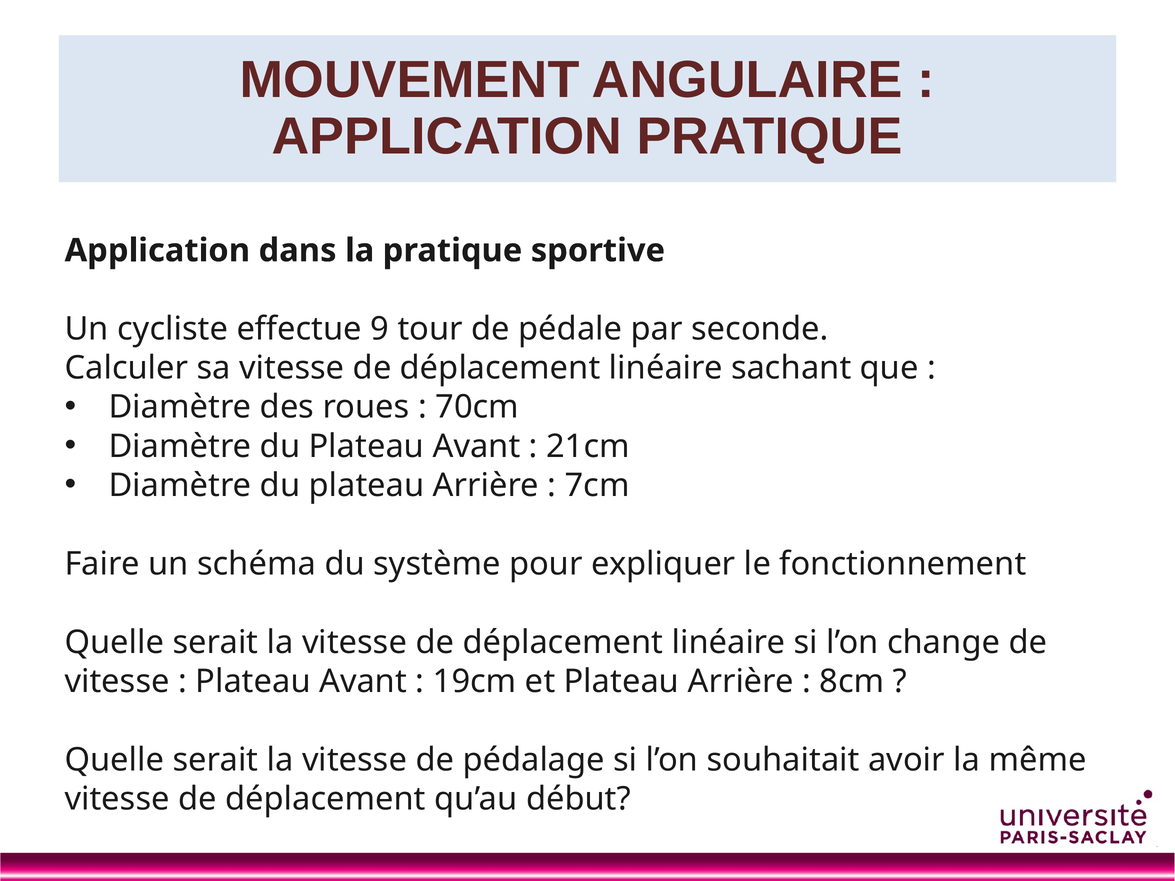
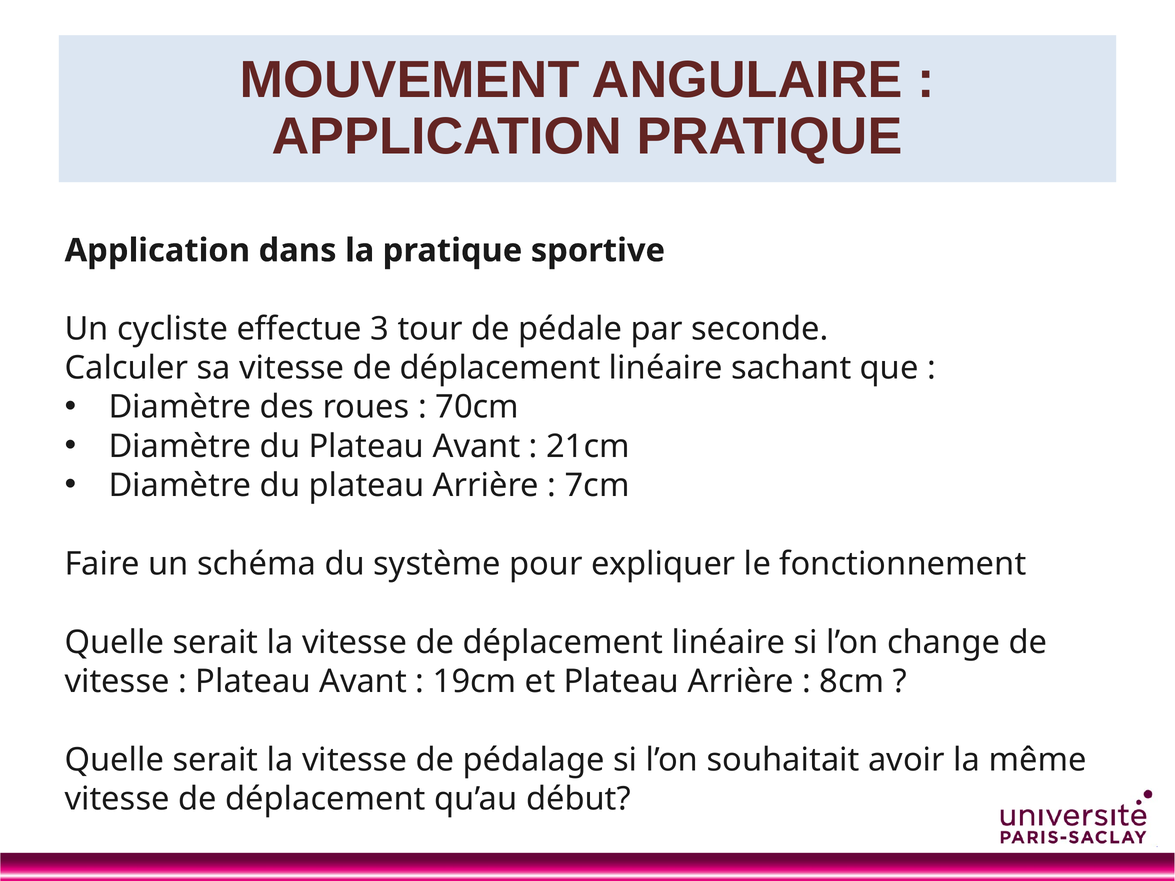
9: 9 -> 3
